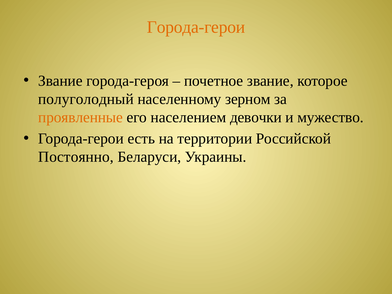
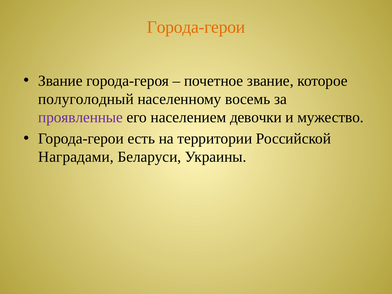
зерном: зерном -> восемь
проявленные colour: orange -> purple
Постоянно: Постоянно -> Наградами
